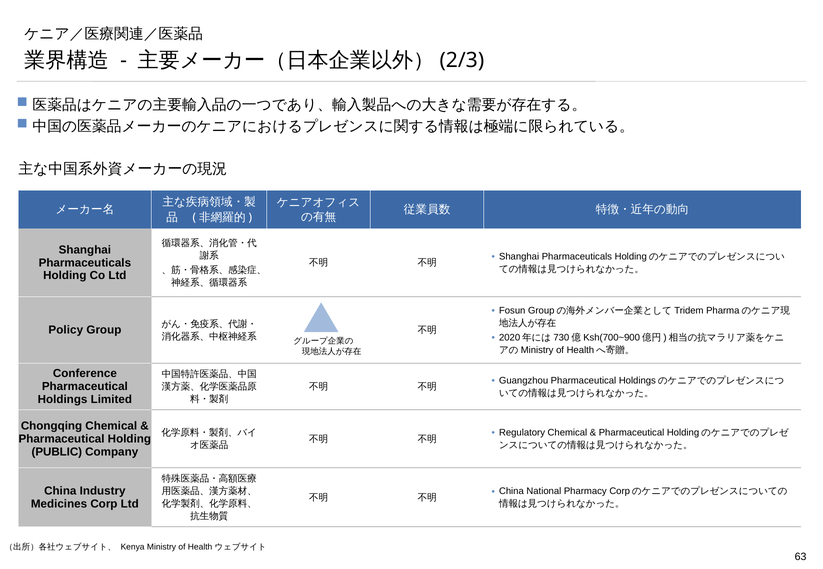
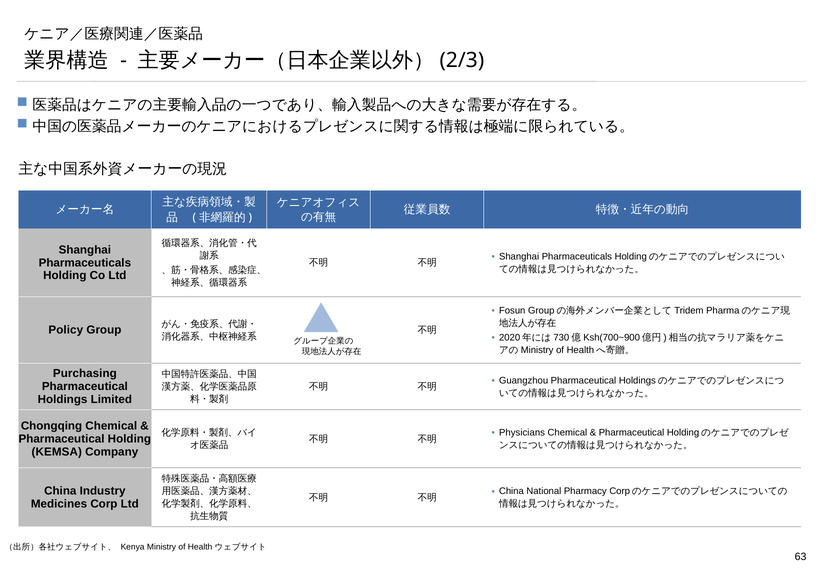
Conference: Conference -> Purchasing
Regulatory: Regulatory -> Physicians
PUBLIC: PUBLIC -> KEMSA
